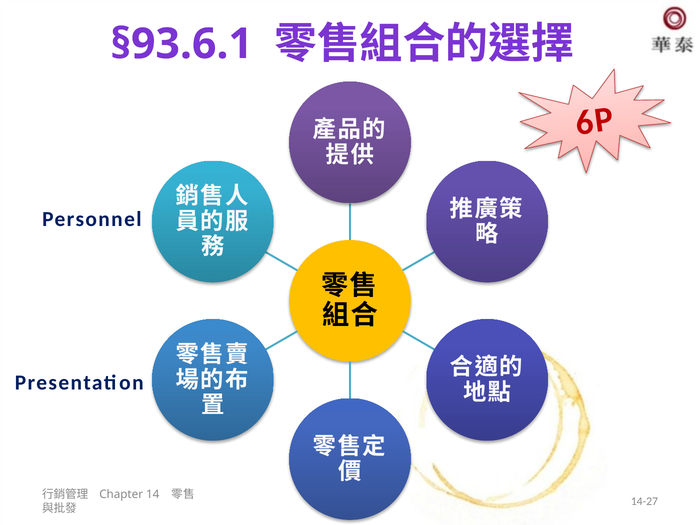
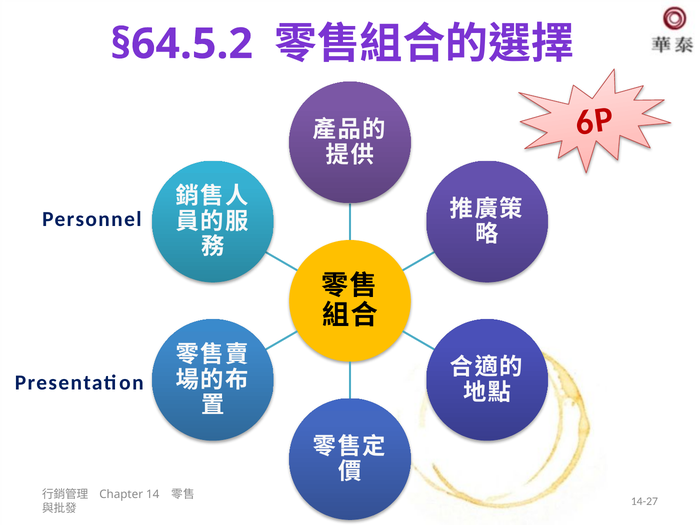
§93.6.1: §93.6.1 -> §64.5.2
